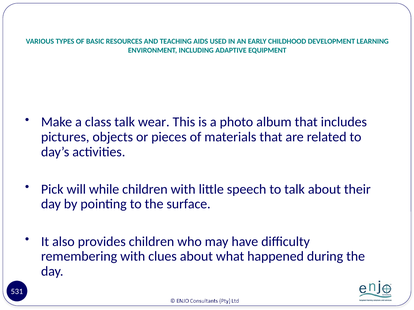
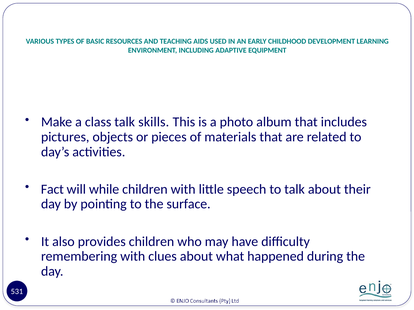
wear: wear -> skills
Pick: Pick -> Fact
